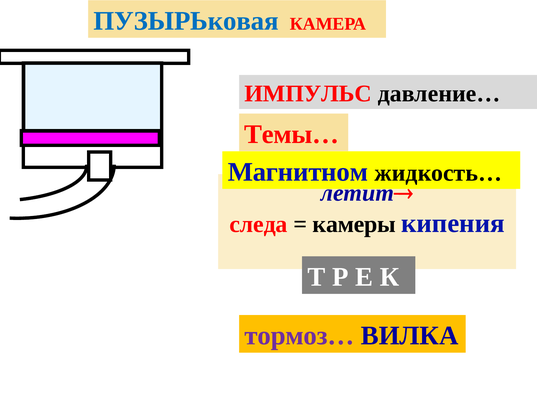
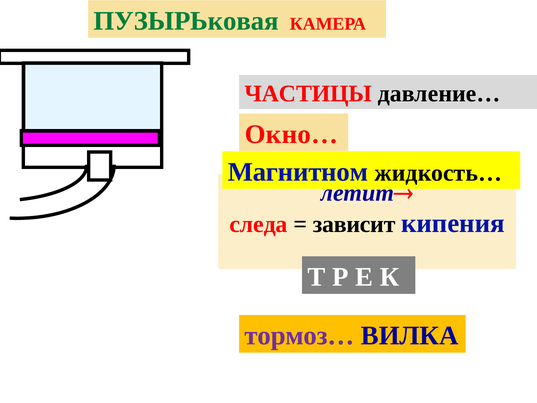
ПУЗЫРЬковая colour: blue -> green
ИМПУЛЬС: ИМПУЛЬС -> ЧАСТИЦЫ
Темы…: Темы… -> Окно…
камеры: камеры -> зависит
